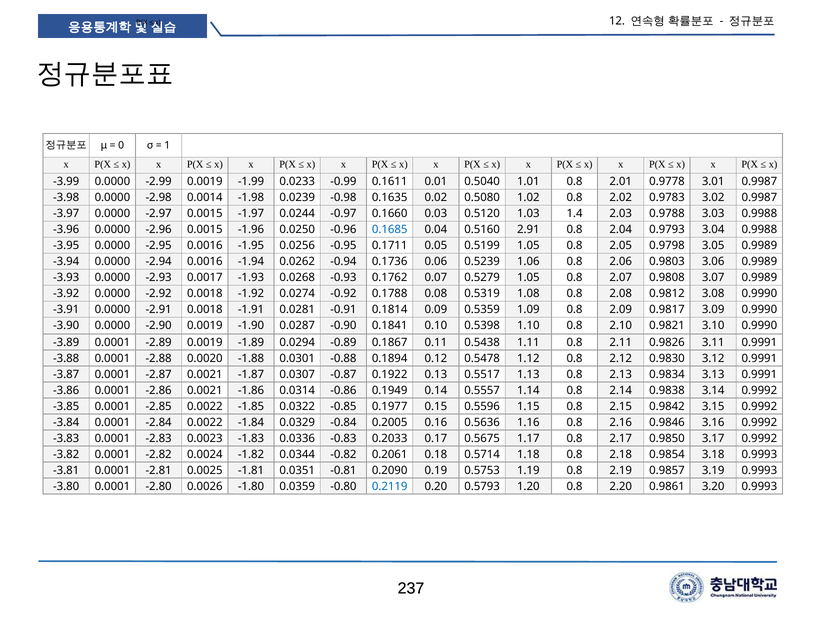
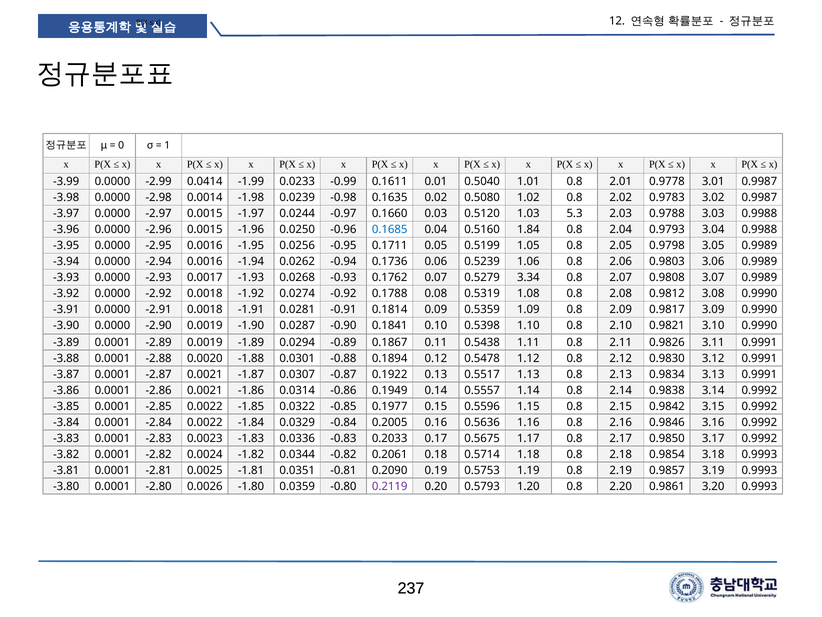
-2.99 0.0019: 0.0019 -> 0.0414
1.4: 1.4 -> 5.3
2.91: 2.91 -> 1.84
0.5279 1.05: 1.05 -> 3.34
0.2119 colour: blue -> purple
